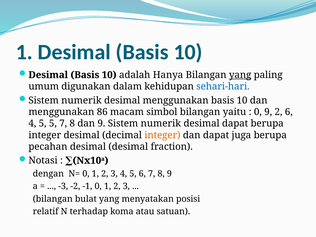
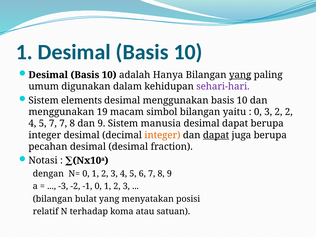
sehari-hari colour: blue -> purple
numerik at (81, 100): numerik -> elements
86: 86 -> 19
0 9: 9 -> 3
2 6: 6 -> 2
5 5: 5 -> 7
9 Sistem numerik: numerik -> manusia
dapat at (216, 135) underline: none -> present
